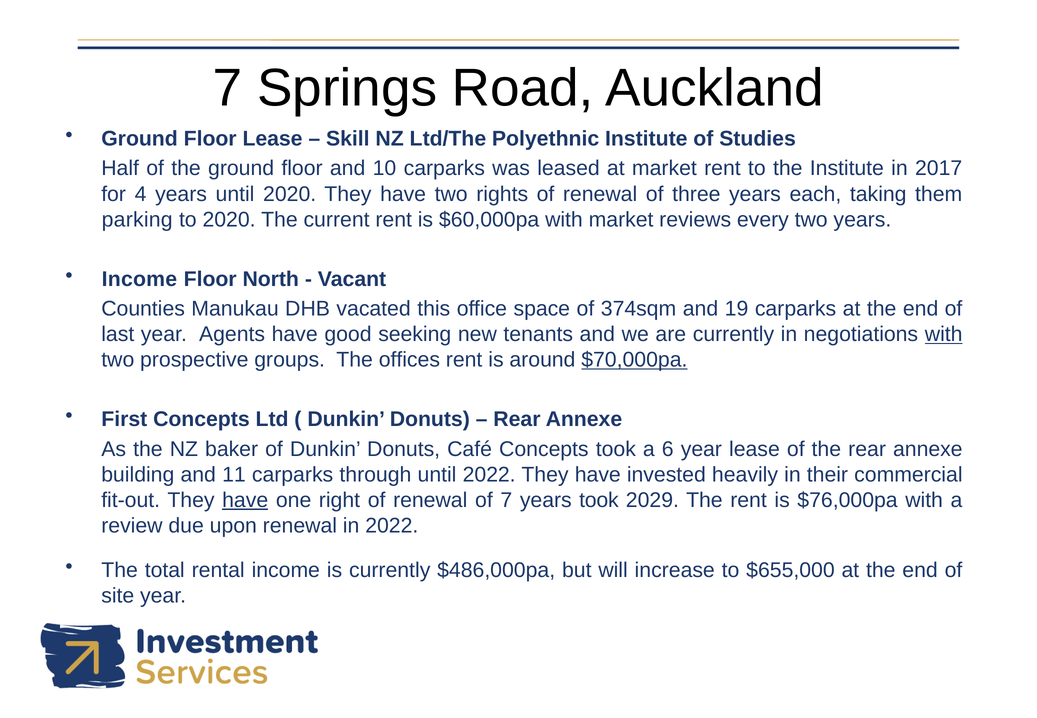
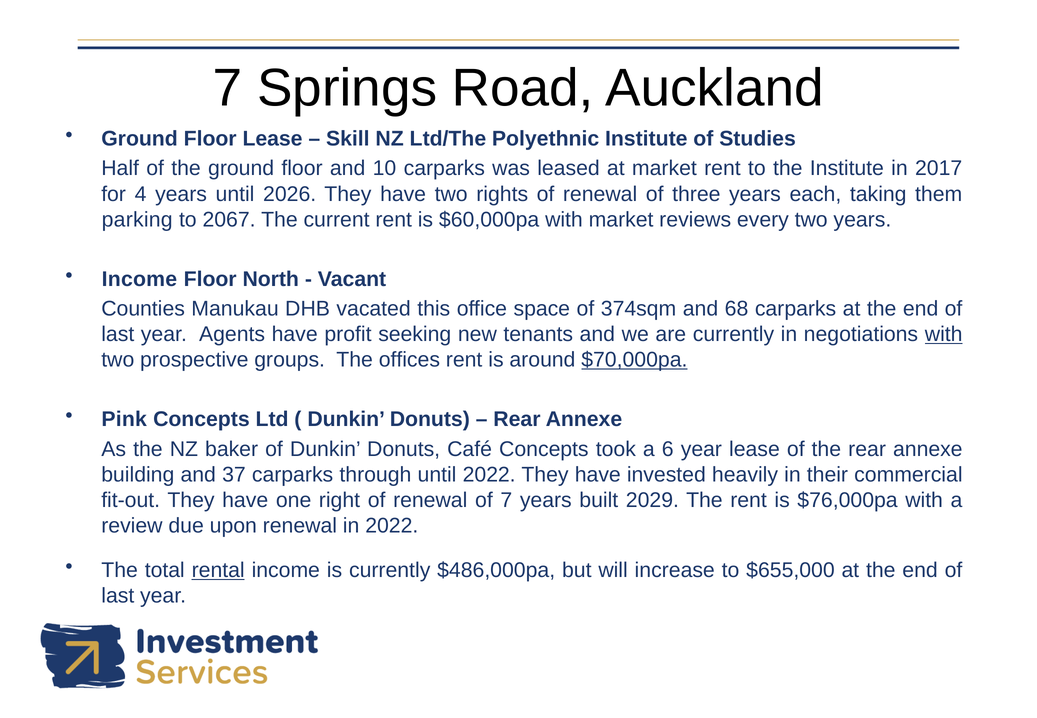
until 2020: 2020 -> 2026
to 2020: 2020 -> 2067
19: 19 -> 68
good: good -> profit
First: First -> Pink
11: 11 -> 37
have at (245, 500) underline: present -> none
years took: took -> built
rental underline: none -> present
site at (118, 596): site -> last
